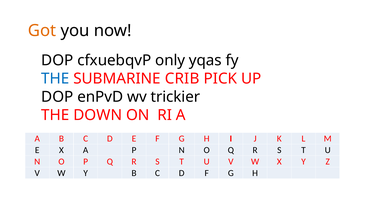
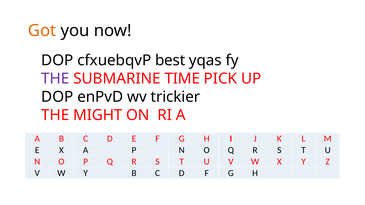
only: only -> best
THE at (55, 79) colour: blue -> purple
CRIB: CRIB -> TIME
DOWN: DOWN -> MIGHT
